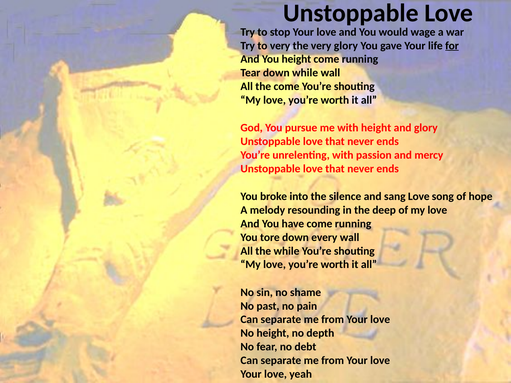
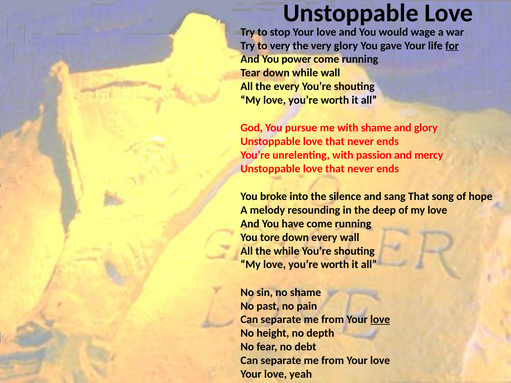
You height: height -> power
the come: come -> every
with height: height -> shame
sang Love: Love -> That
love at (380, 320) underline: none -> present
